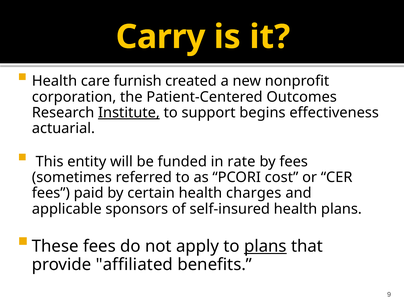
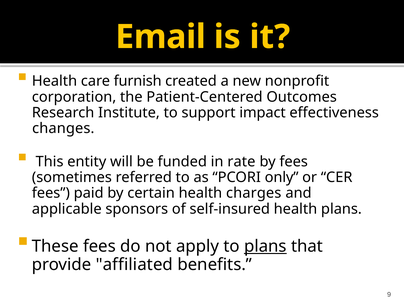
Carry: Carry -> Email
Institute underline: present -> none
begins: begins -> impact
actuarial: actuarial -> changes
cost: cost -> only
